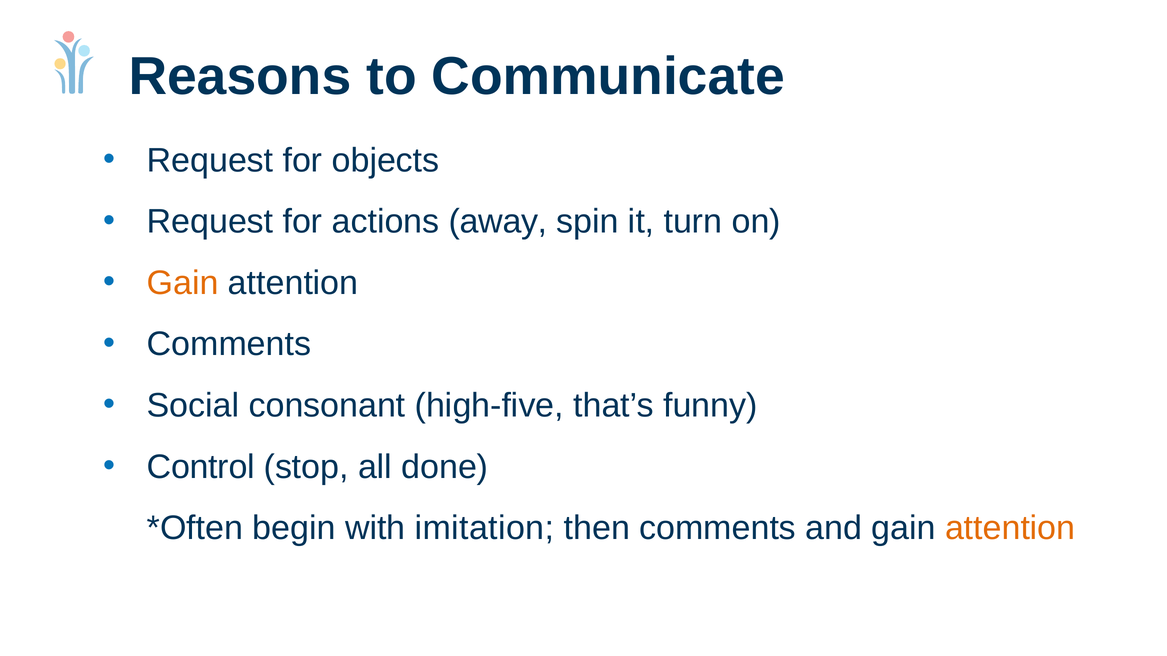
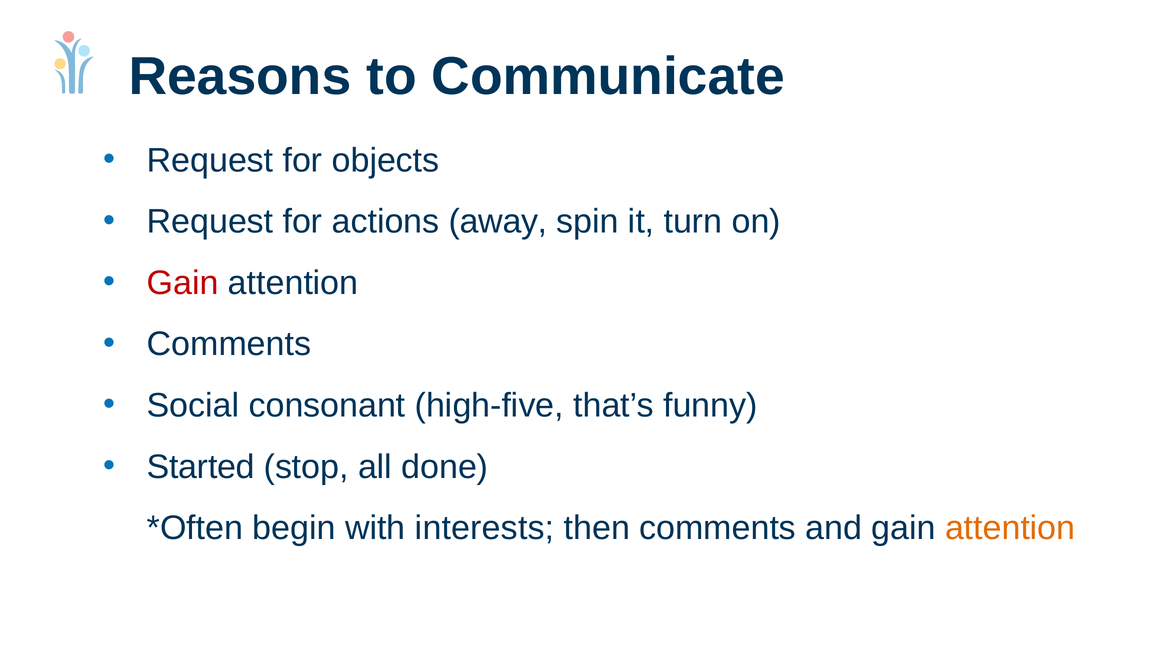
Gain at (183, 283) colour: orange -> red
Control: Control -> Started
imitation: imitation -> interests
